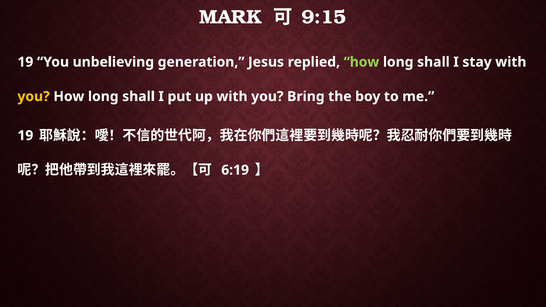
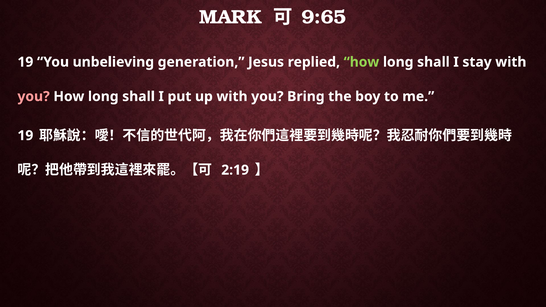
9:15: 9:15 -> 9:65
you at (34, 97) colour: yellow -> pink
6:19: 6:19 -> 2:19
